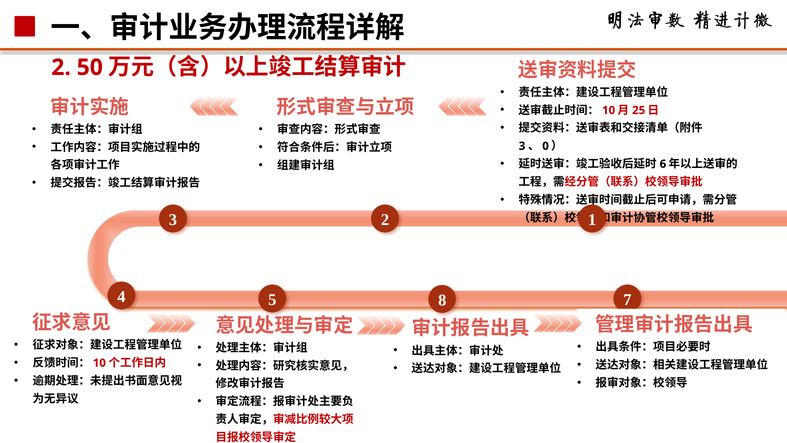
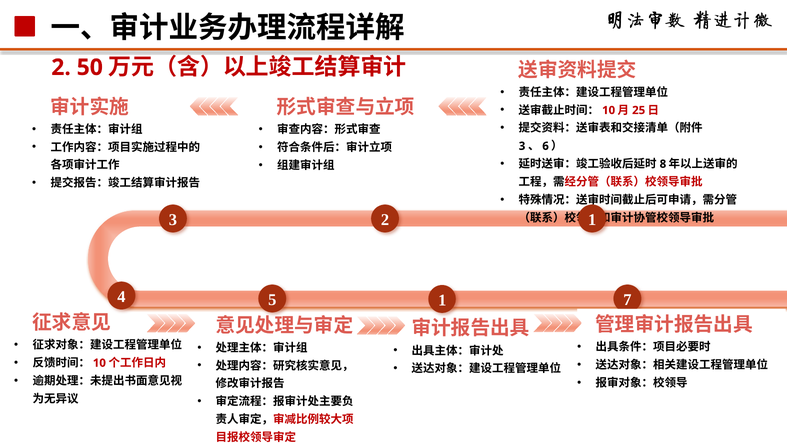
0: 0 -> 6
6: 6 -> 8
5 8: 8 -> 1
